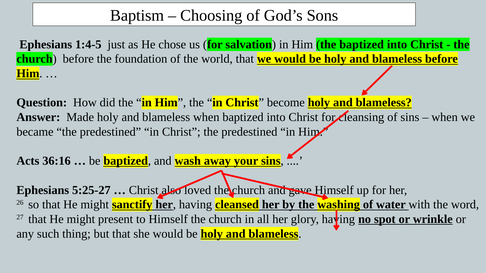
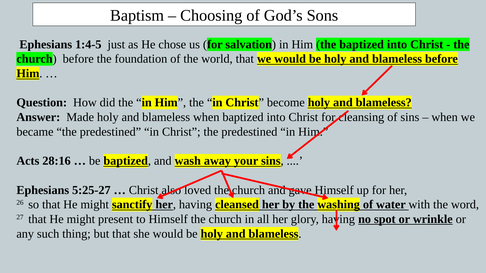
36:16: 36:16 -> 28:16
